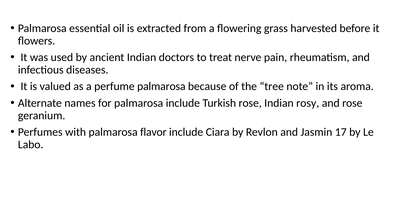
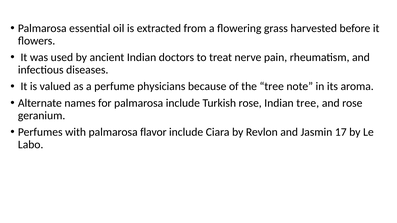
perfume palmarosa: palmarosa -> physicians
Indian rosy: rosy -> tree
